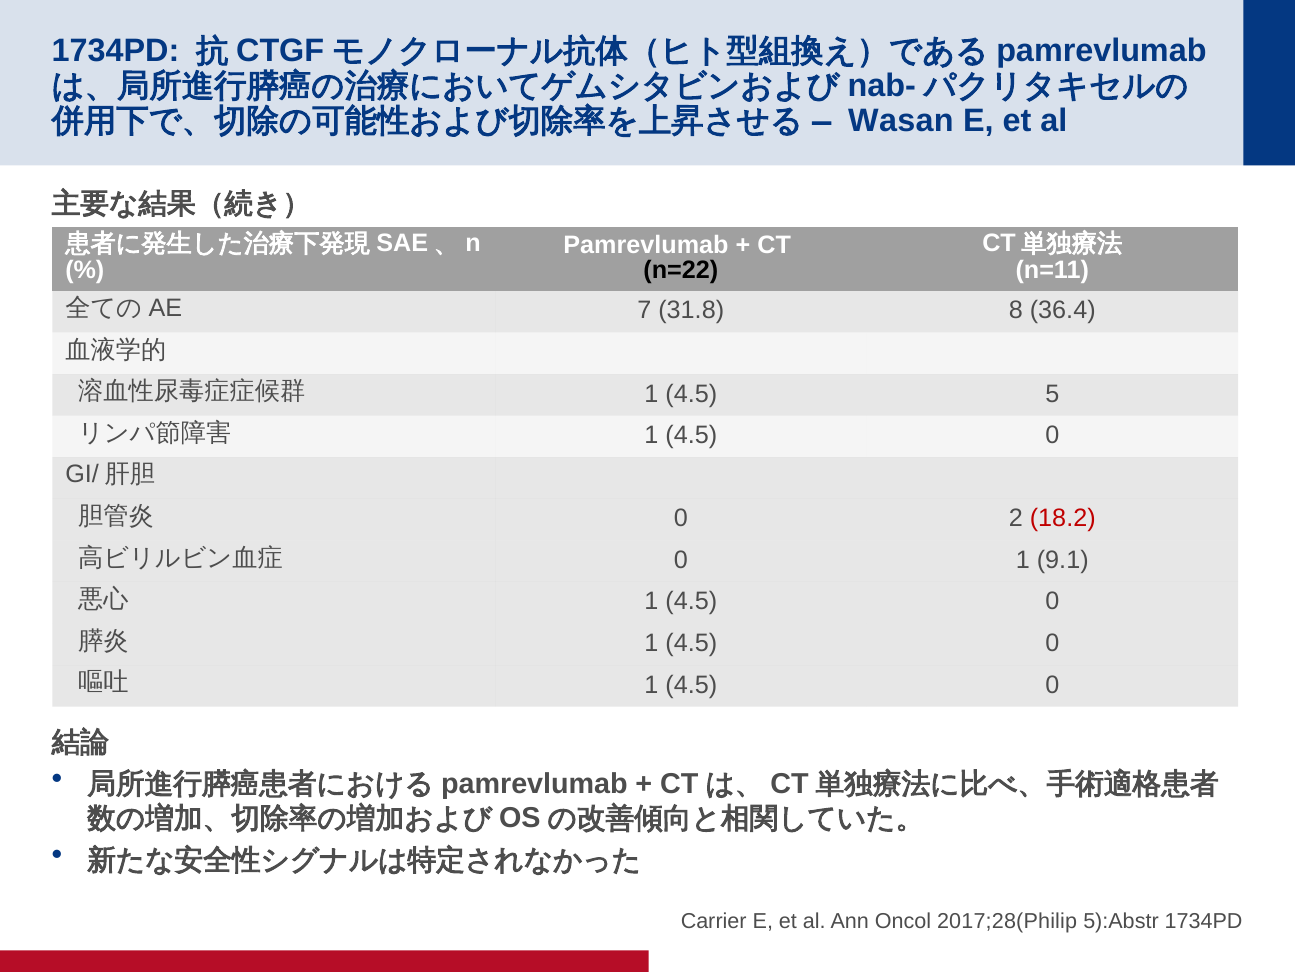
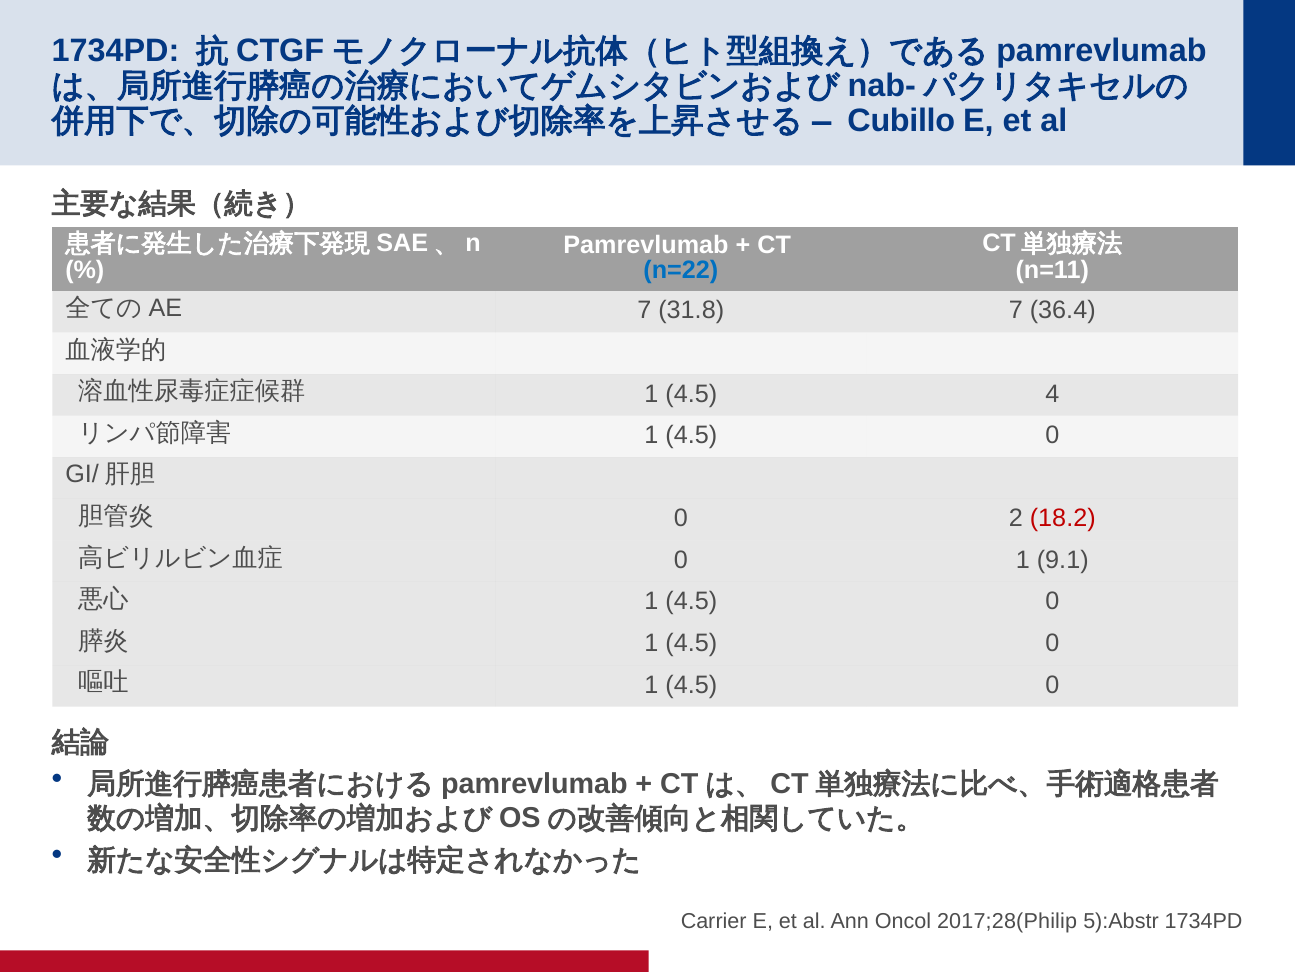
Wasan: Wasan -> Cubillo
n=22 colour: black -> blue
31.8 8: 8 -> 7
5: 5 -> 4
